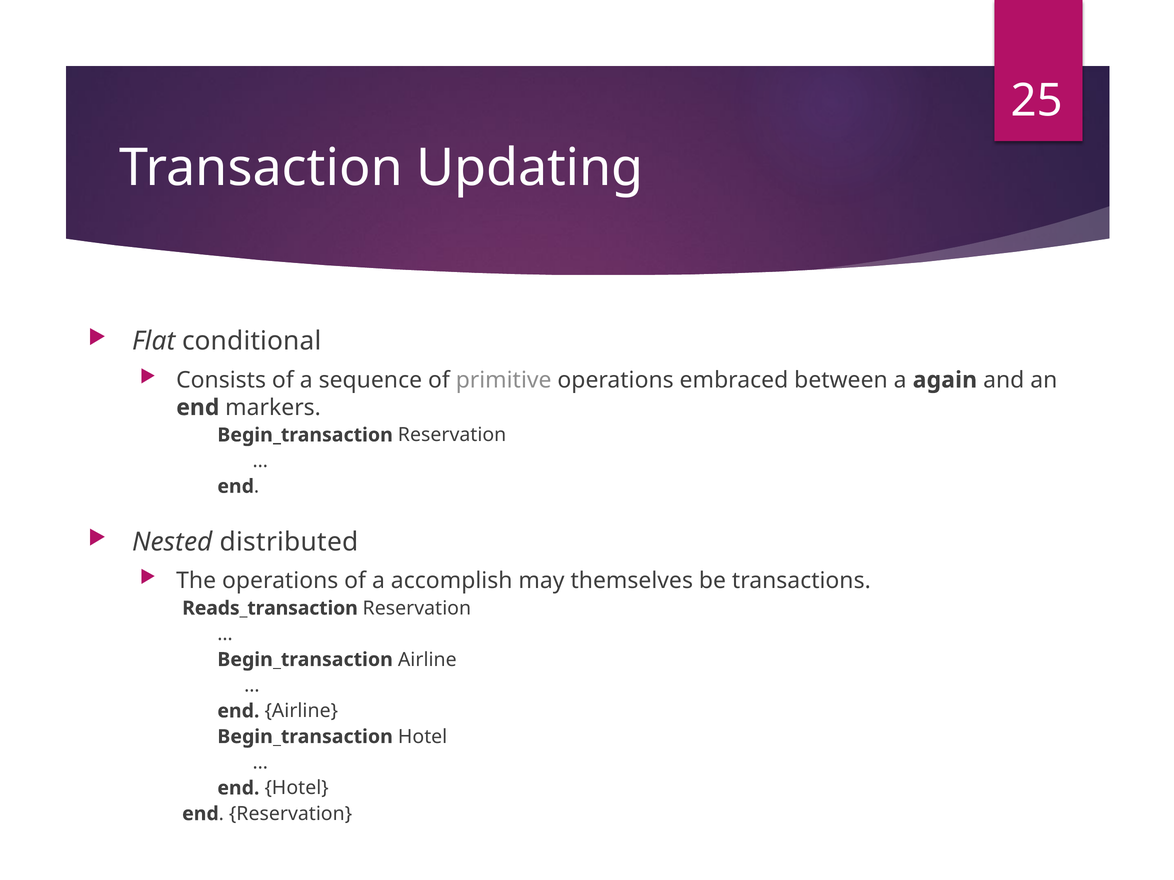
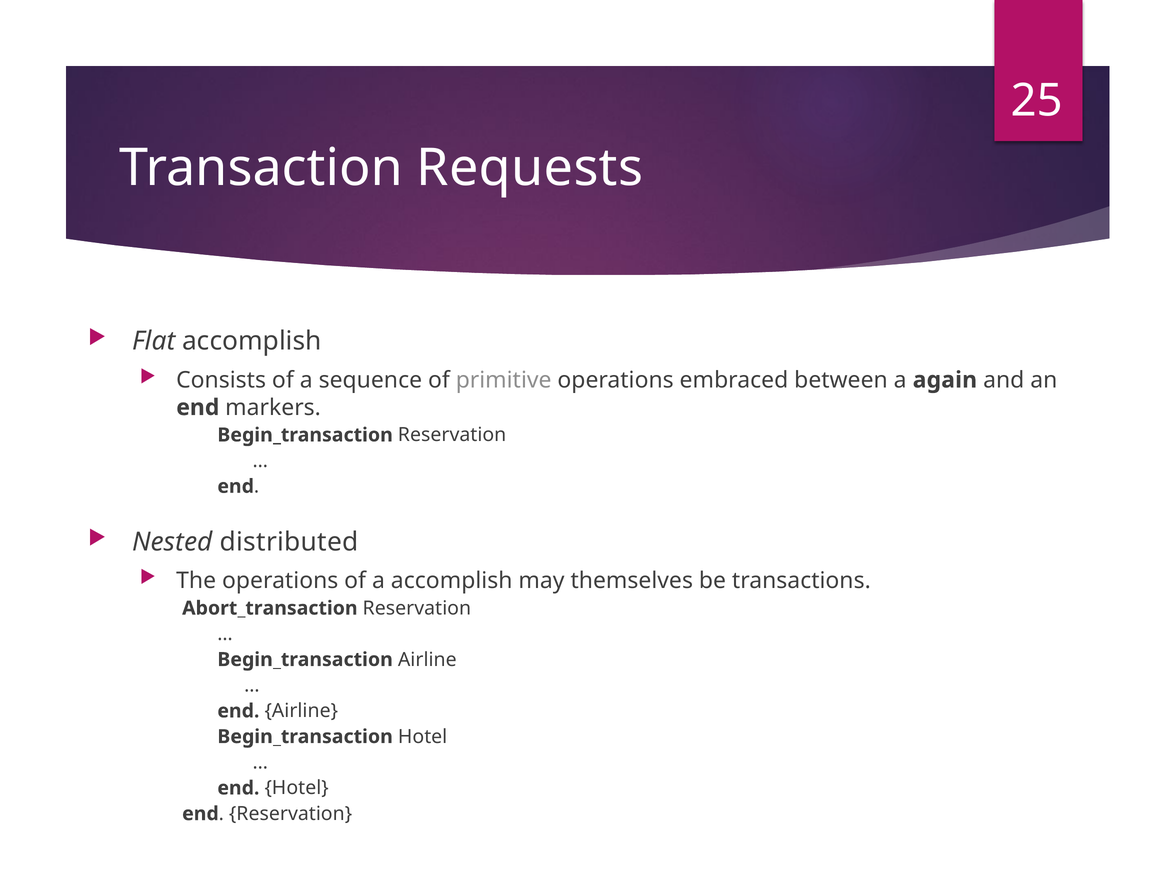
Updating: Updating -> Requests
Flat conditional: conditional -> accomplish
Reads_transaction: Reads_transaction -> Abort_transaction
